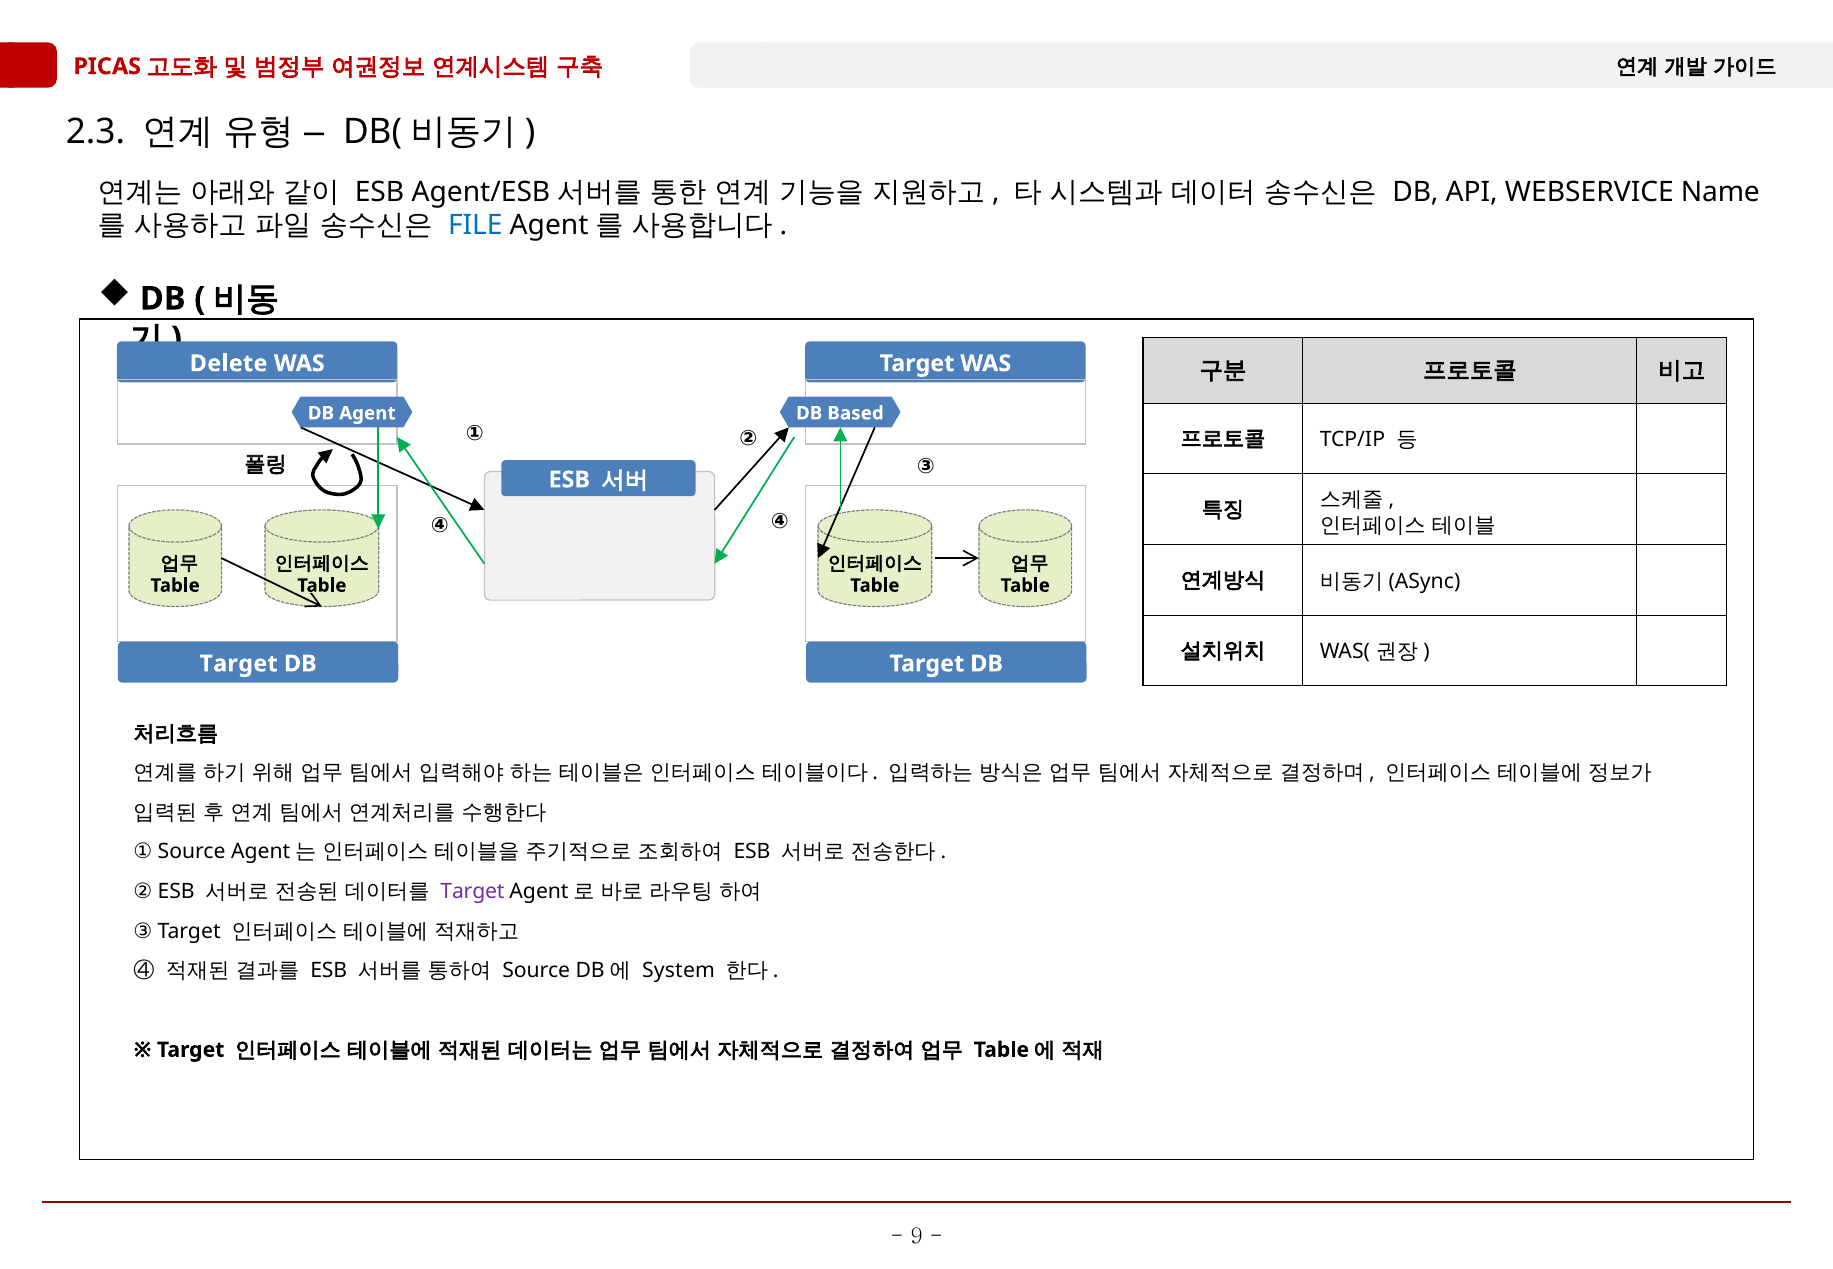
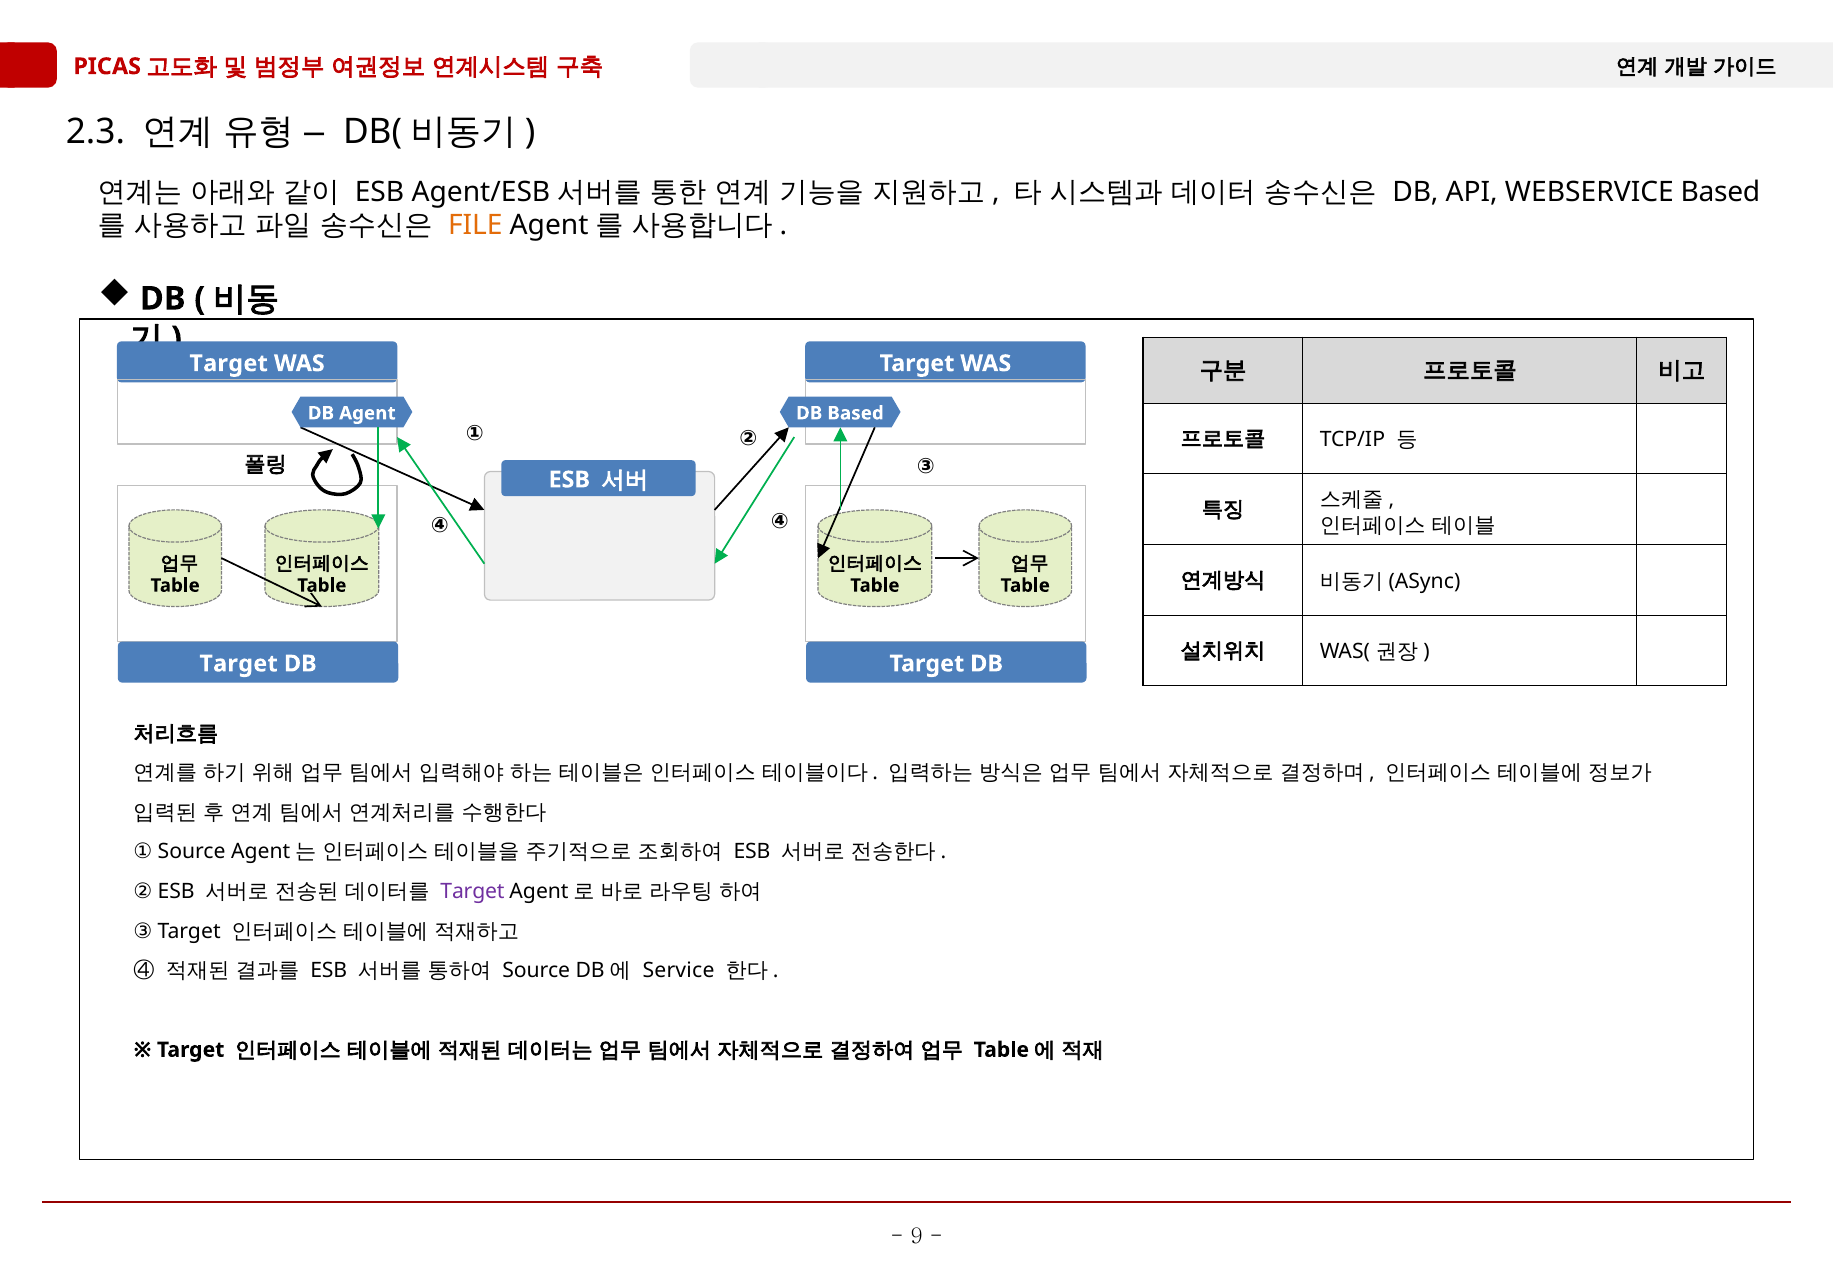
WEBSERVICE Name: Name -> Based
FILE colour: blue -> orange
Delete at (229, 363): Delete -> Target
System: System -> Service
